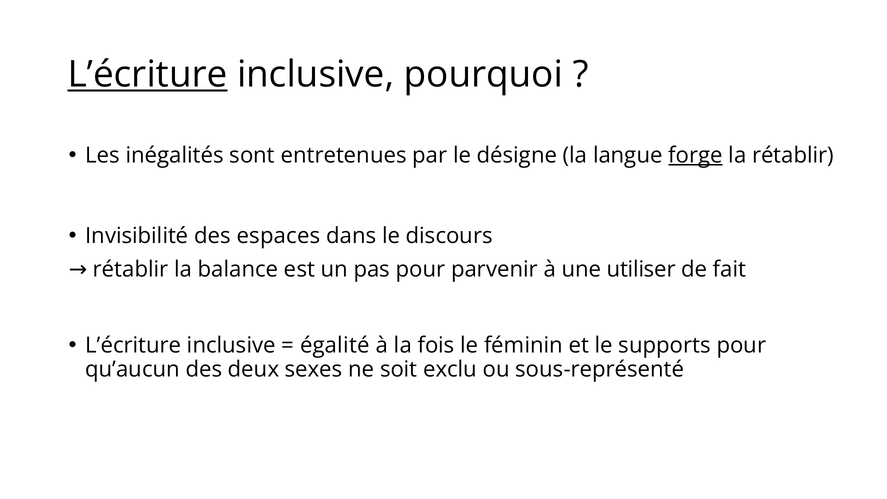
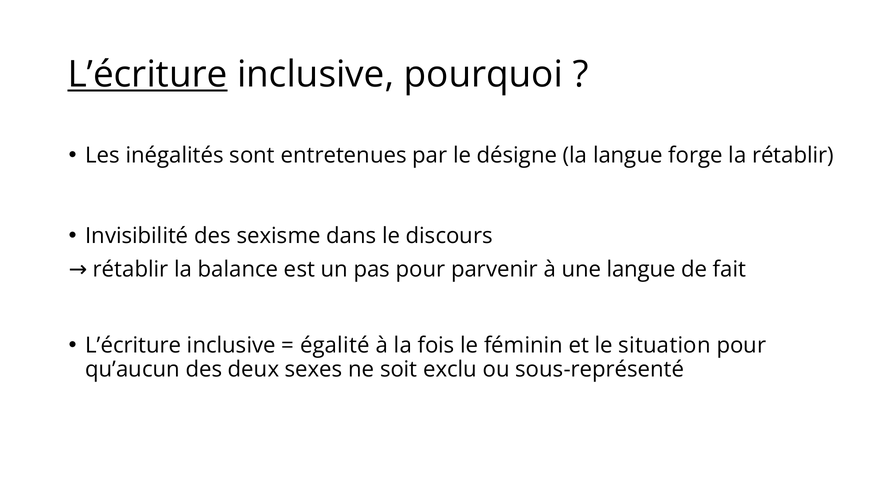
forge underline: present -> none
espaces: espaces -> sexisme
une utiliser: utiliser -> langue
supports: supports -> situation
